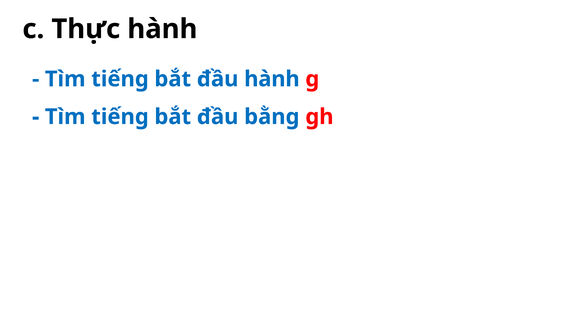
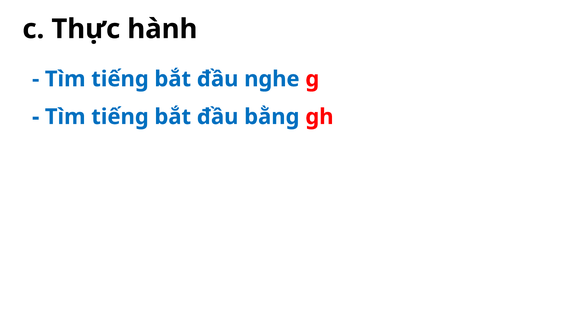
đầu hành: hành -> nghe
